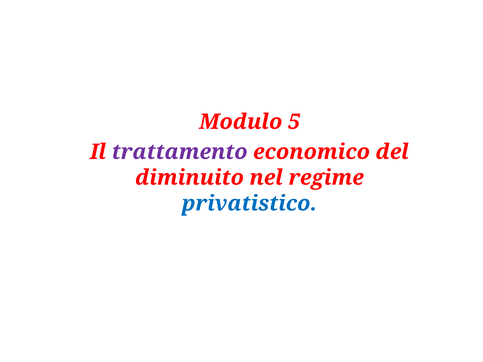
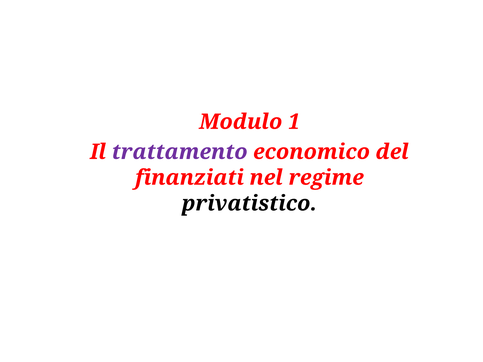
5: 5 -> 1
diminuito: diminuito -> finanziati
privatistico colour: blue -> black
